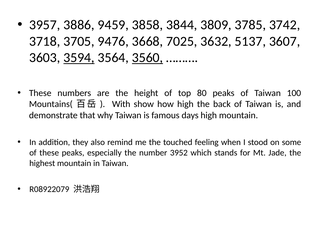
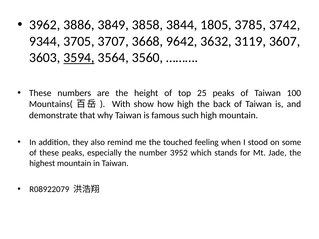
3957: 3957 -> 3962
9459: 9459 -> 3849
3809: 3809 -> 1805
3718: 3718 -> 9344
9476: 9476 -> 3707
7025: 7025 -> 9642
5137: 5137 -> 3119
3560 underline: present -> none
80: 80 -> 25
days: days -> such
